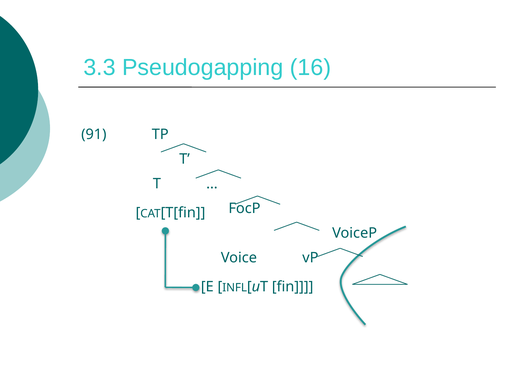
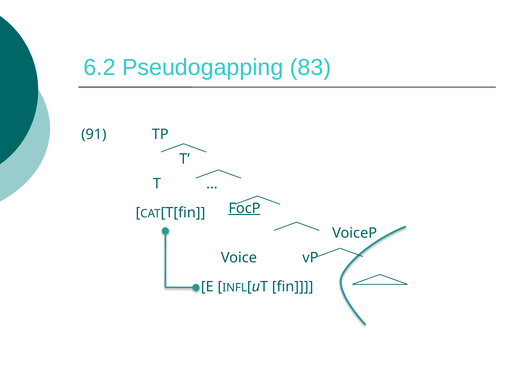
3.3: 3.3 -> 6.2
16: 16 -> 83
FocP underline: none -> present
